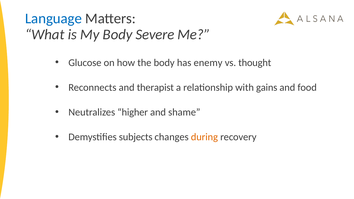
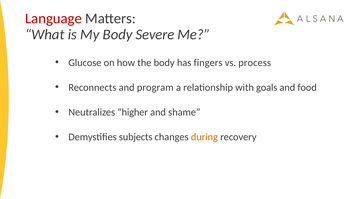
Language colour: blue -> red
enemy: enemy -> fingers
thought: thought -> process
therapist: therapist -> program
gains: gains -> goals
